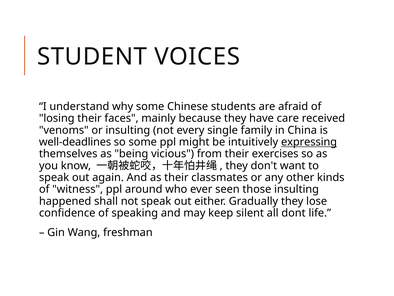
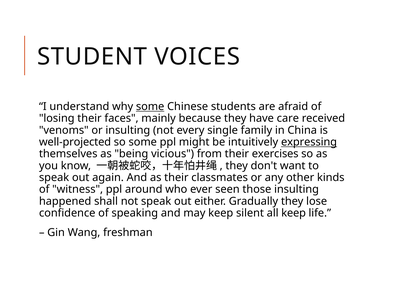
some at (150, 106) underline: none -> present
well-deadlines: well-deadlines -> well-projected
all dont: dont -> keep
